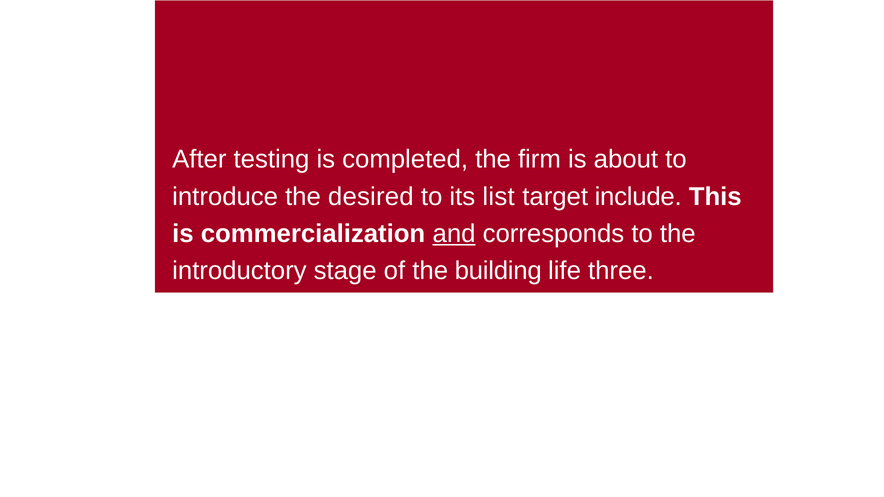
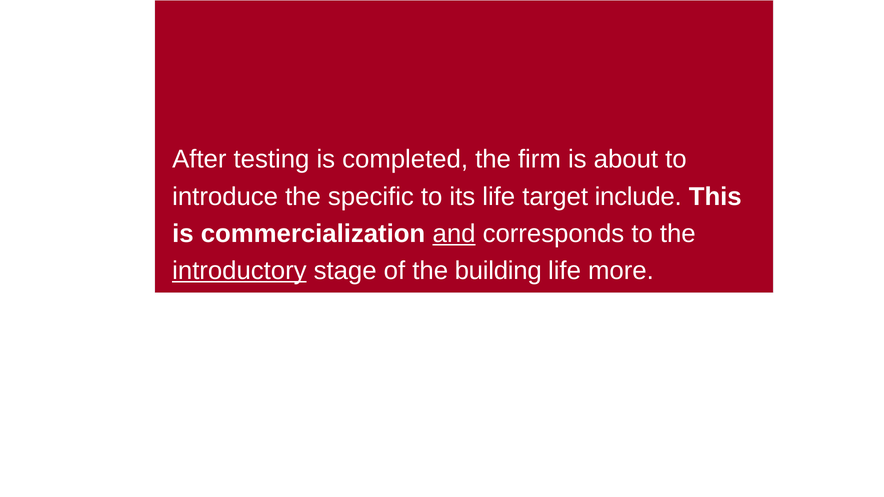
desired: desired -> specific
its list: list -> life
introductory underline: none -> present
three: three -> more
